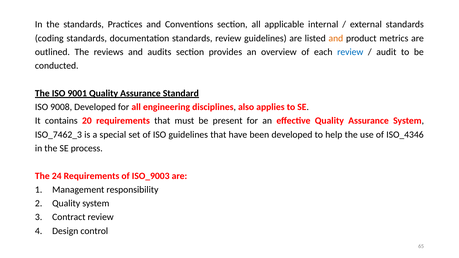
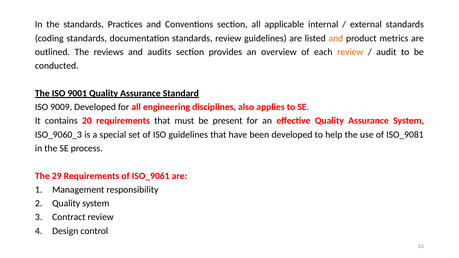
review at (350, 52) colour: blue -> orange
9008: 9008 -> 9009
ISO_7462_3: ISO_7462_3 -> ISO_9060_3
ISO_4346: ISO_4346 -> ISO_9081
24: 24 -> 29
ISO_9003: ISO_9003 -> ISO_9061
